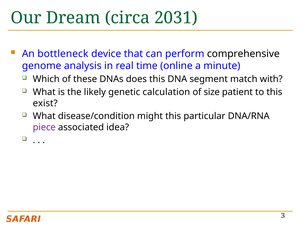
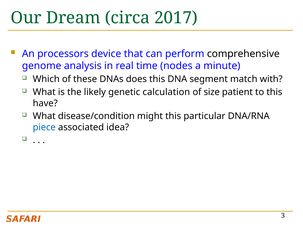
2031: 2031 -> 2017
bottleneck: bottleneck -> processors
online: online -> nodes
exist: exist -> have
piece colour: purple -> blue
